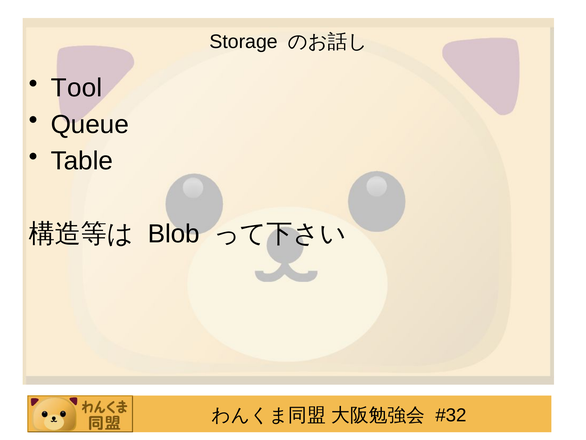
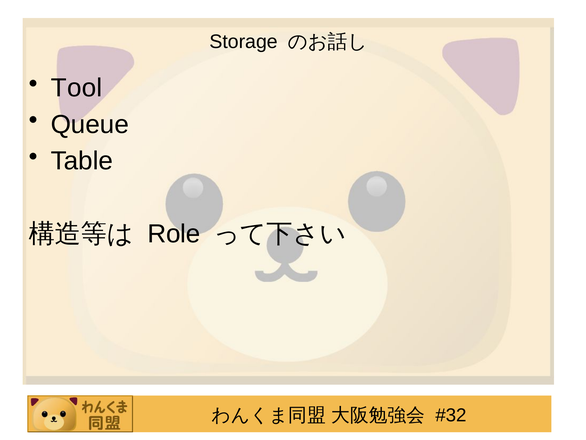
Blob: Blob -> Role
